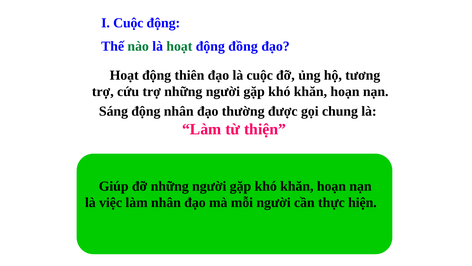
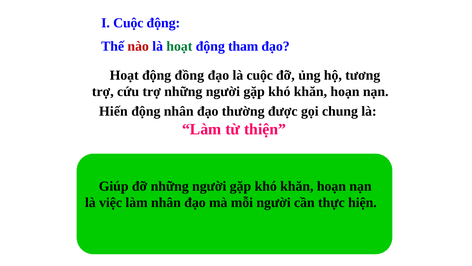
nào colour: green -> red
đồng: đồng -> tham
thiên: thiên -> đồng
Sáng: Sáng -> Hiến
